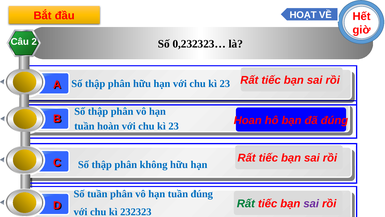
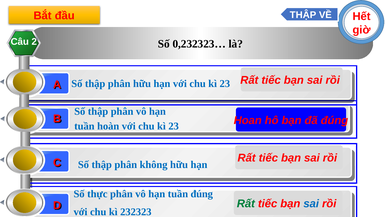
HOẠT at (303, 15): HOẠT -> THẬP
Số tuần: tuần -> thực
sai at (311, 203) colour: purple -> blue
